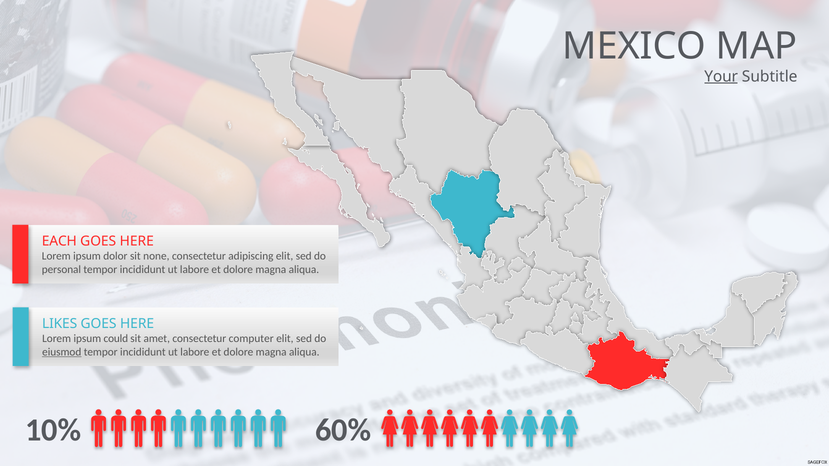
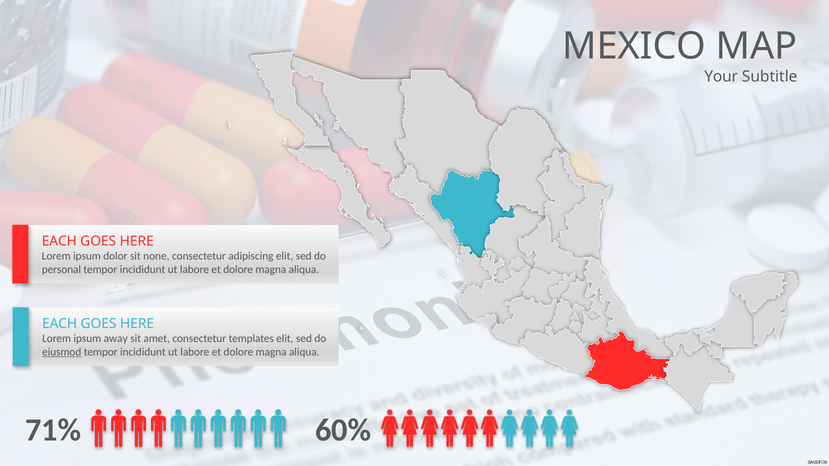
Your underline: present -> none
LIKES at (60, 324): LIKES -> EACH
could: could -> away
computer: computer -> templates
10%: 10% -> 71%
